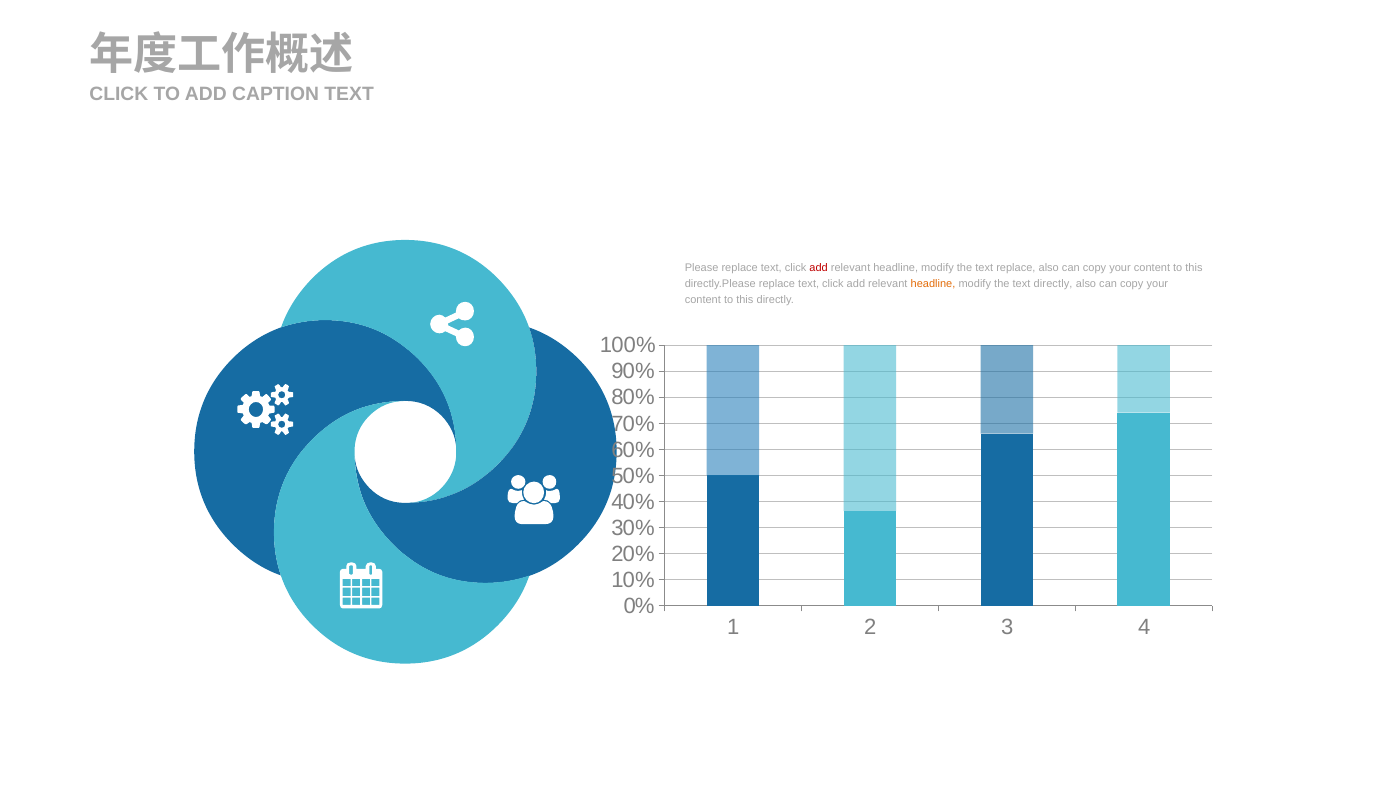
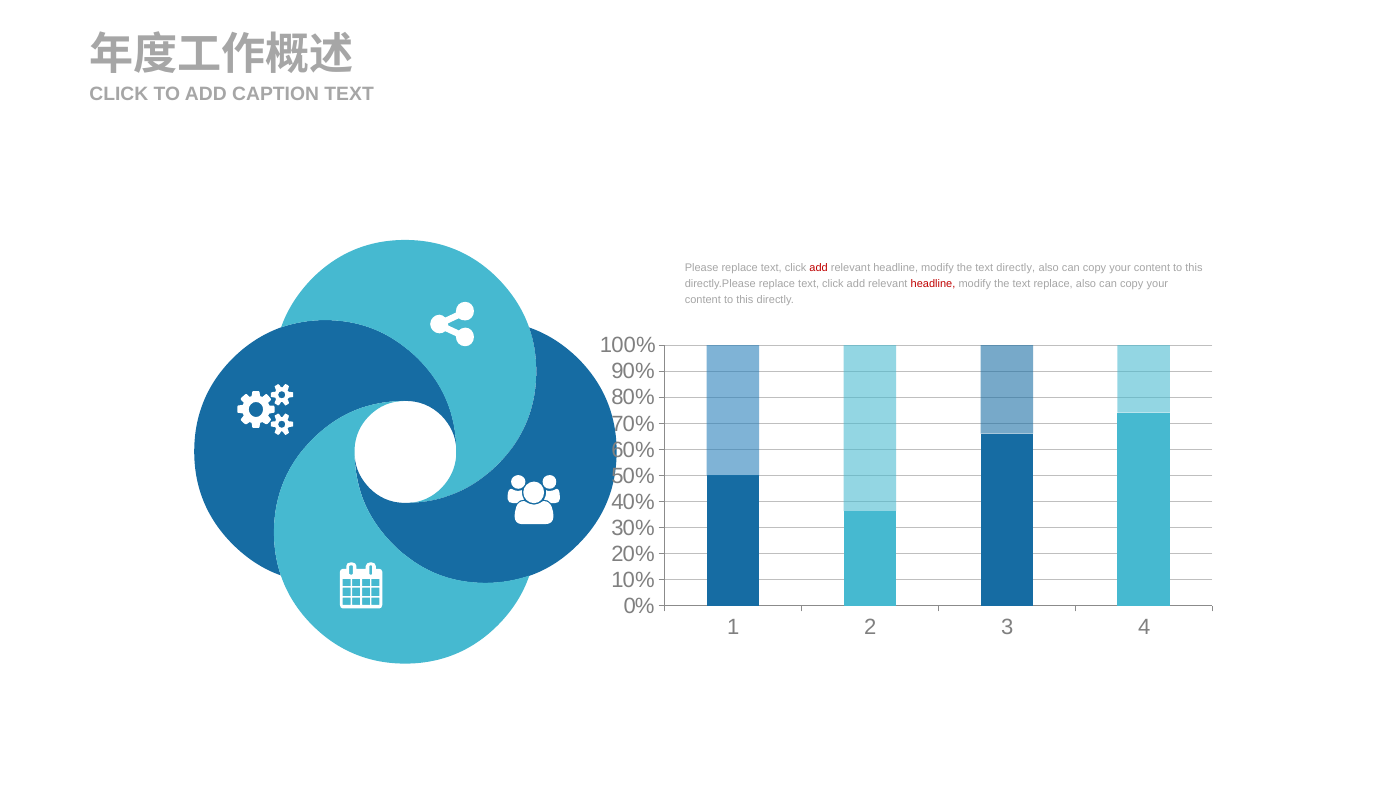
text replace: replace -> directly
headline at (933, 283) colour: orange -> red
text directly: directly -> replace
